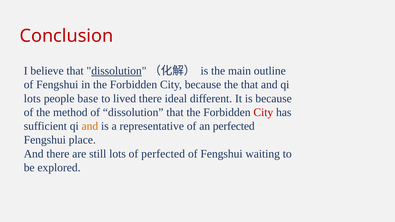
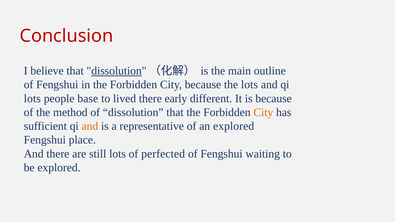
the that: that -> lots
ideal: ideal -> early
City at (263, 112) colour: red -> orange
an perfected: perfected -> explored
